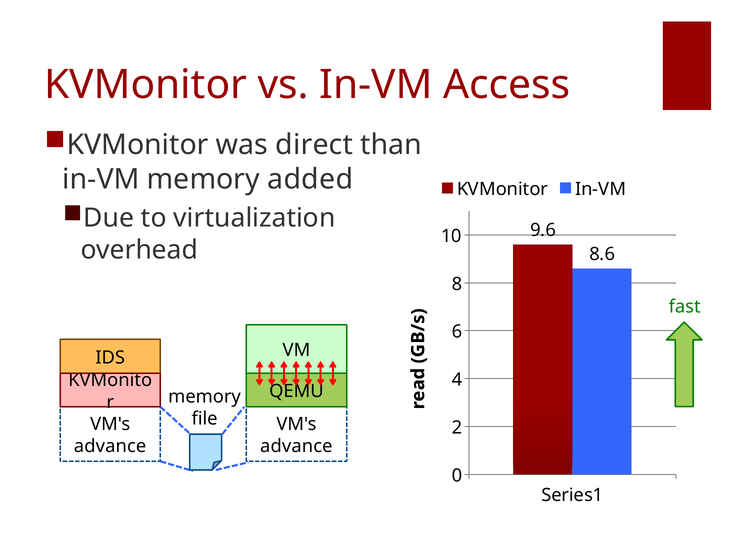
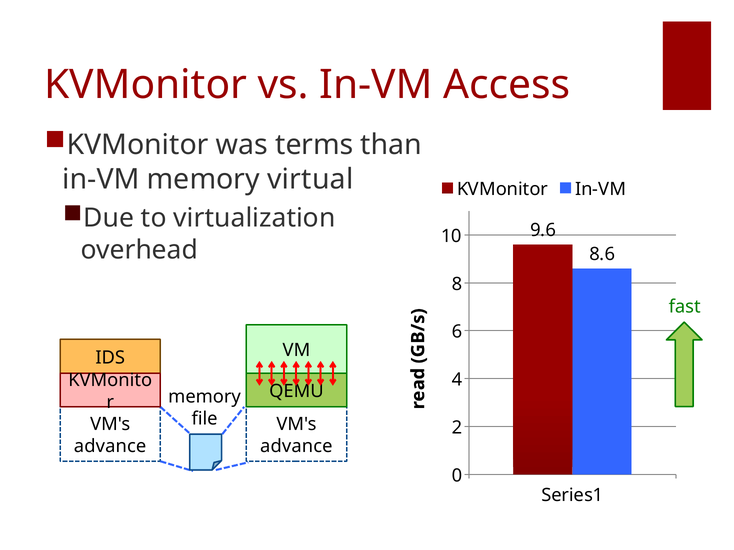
direct: direct -> terms
added: added -> virtual
